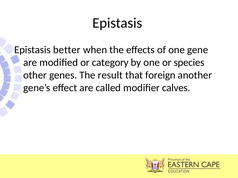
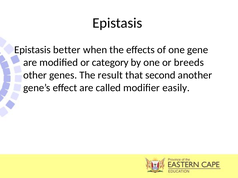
species: species -> breeds
foreign: foreign -> second
calves: calves -> easily
